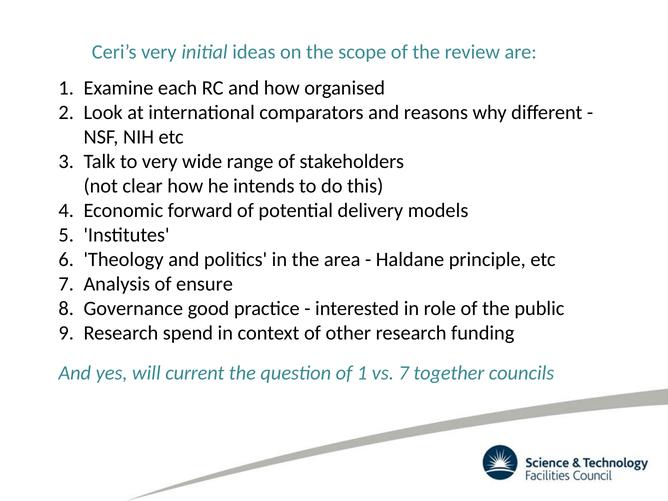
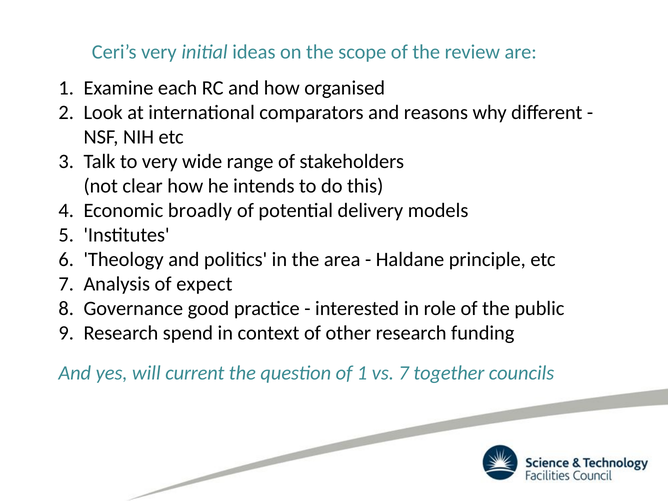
forward: forward -> broadly
ensure: ensure -> expect
